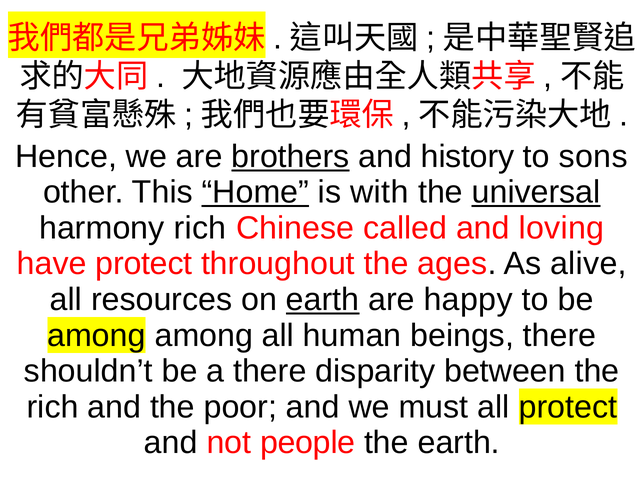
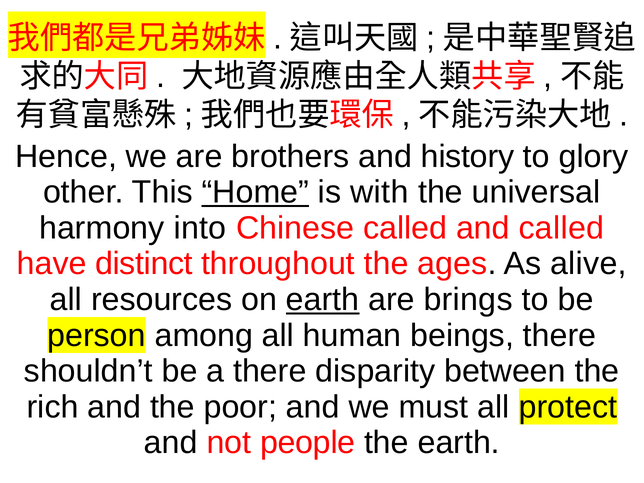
brothers underline: present -> none
sons: sons -> glory
universal underline: present -> none
harmony rich: rich -> into
and loving: loving -> called
have protect: protect -> distinct
happy: happy -> brings
among at (96, 335): among -> person
